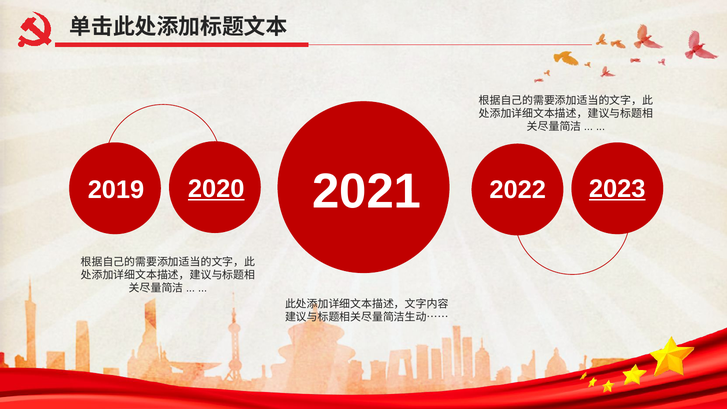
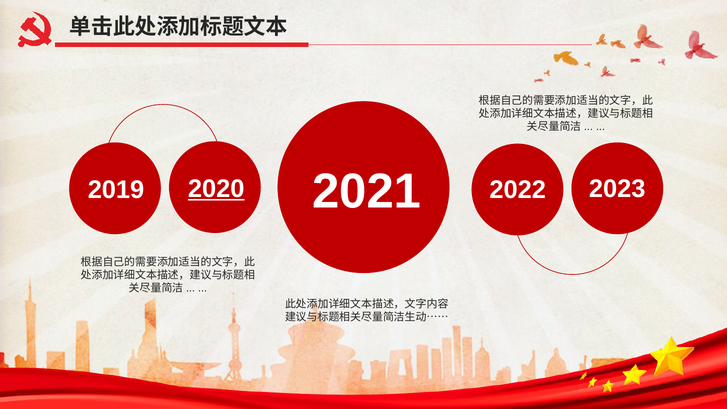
2023 underline: present -> none
